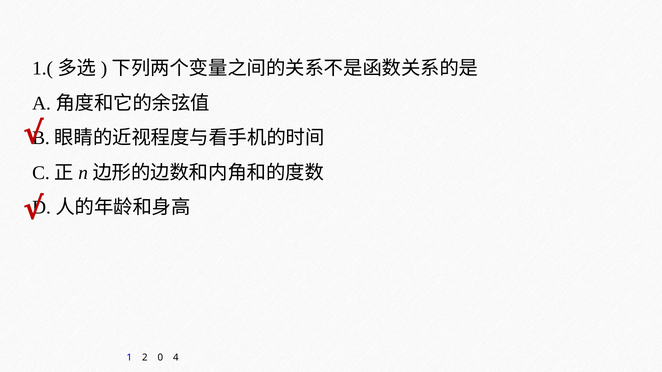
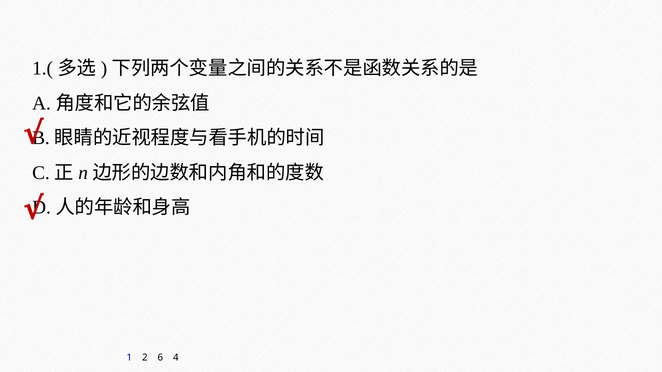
0: 0 -> 6
